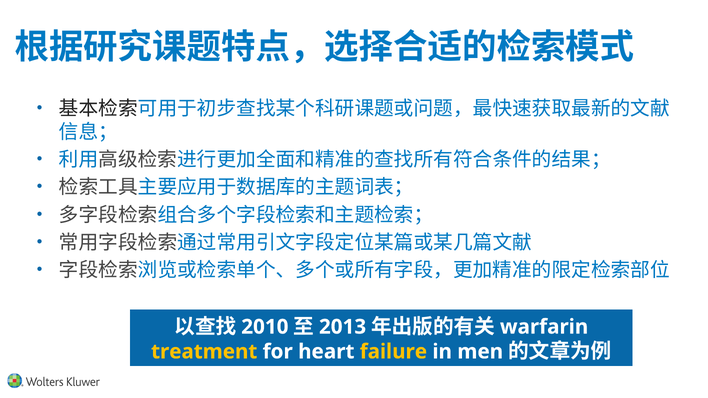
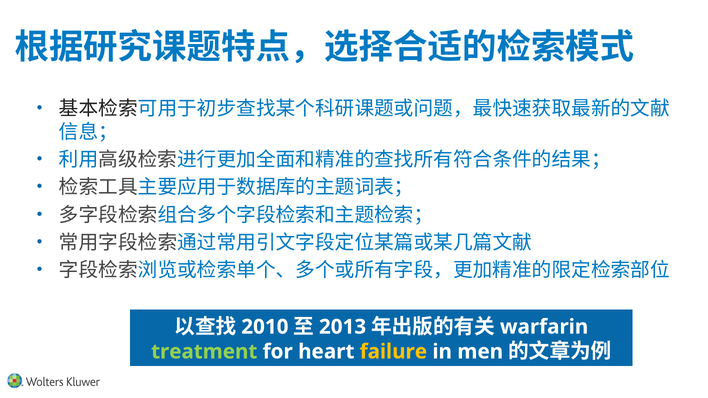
treatment colour: yellow -> light green
